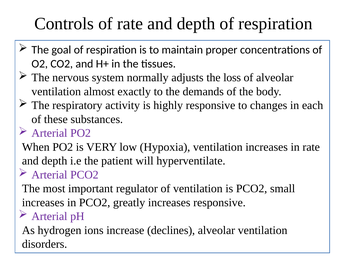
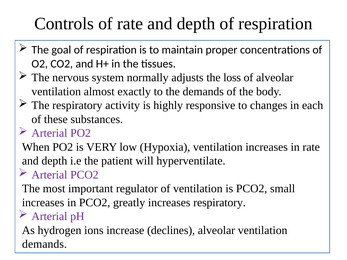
increases responsive: responsive -> respiratory
disorders at (45, 244): disorders -> demands
